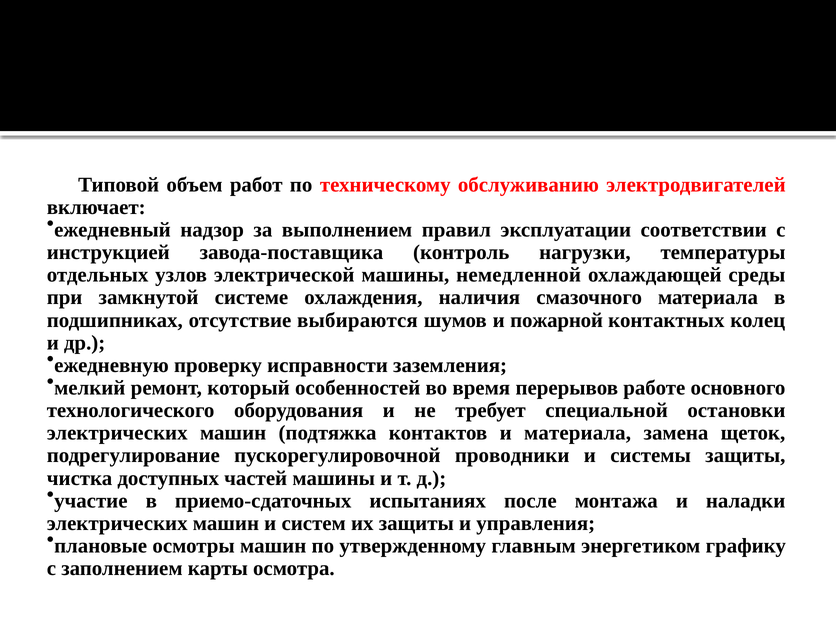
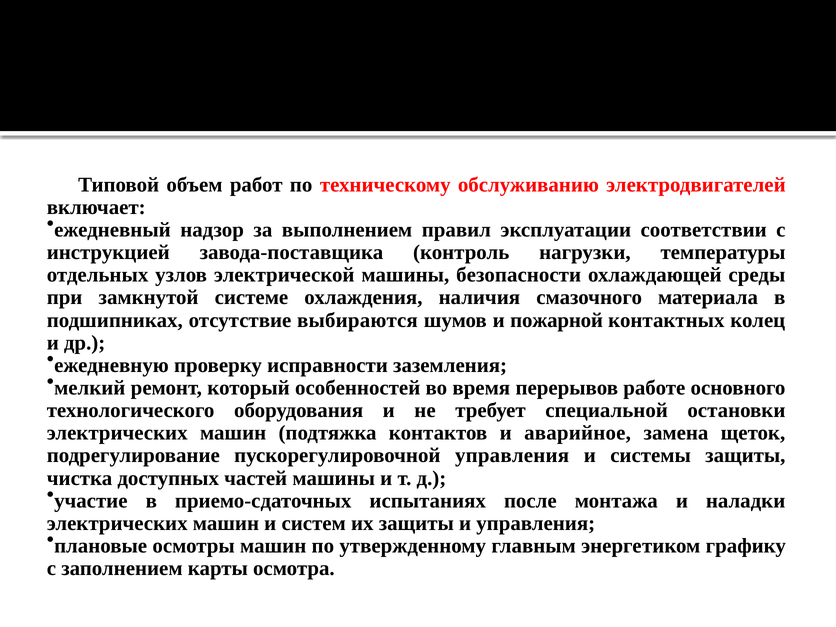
немедленной: немедленной -> безопасности
и материала: материала -> аварийное
пускорегулировочной проводники: проводники -> управления
